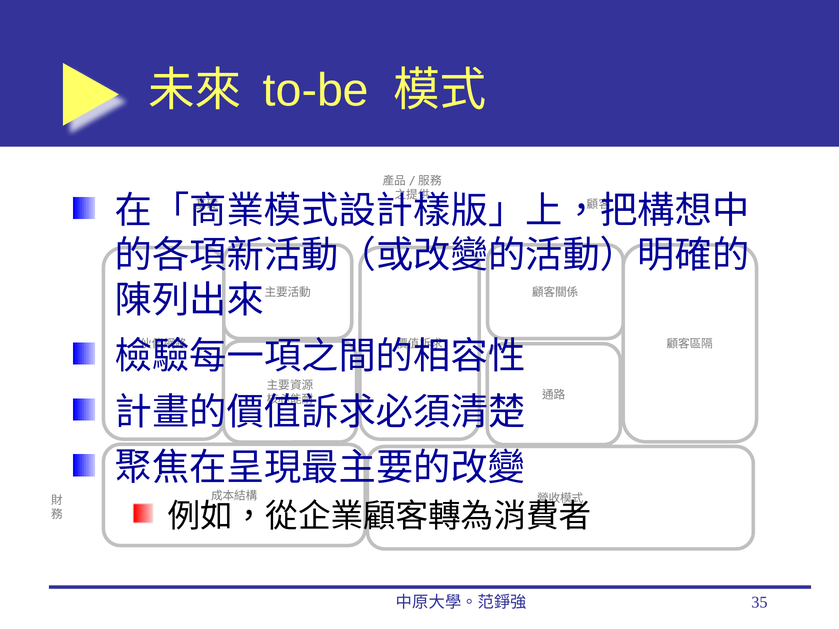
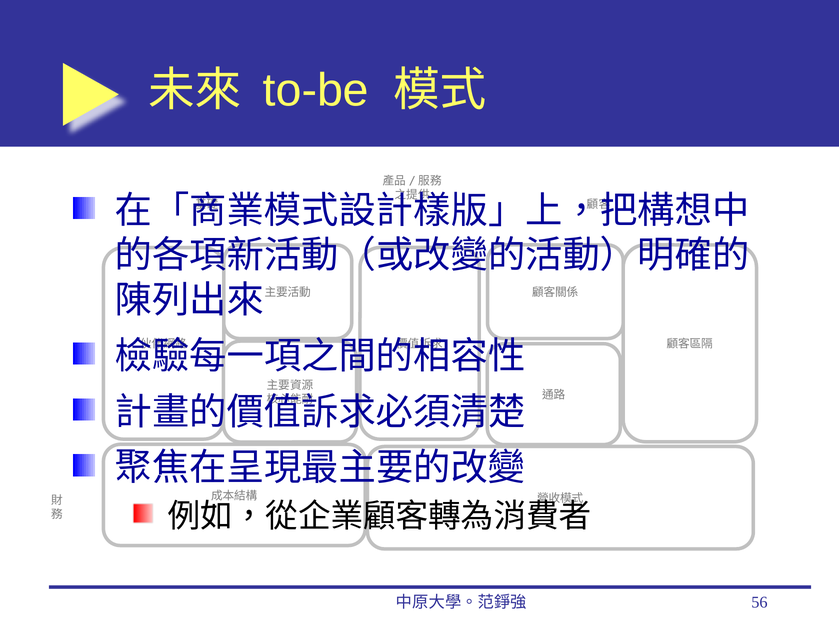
35: 35 -> 56
